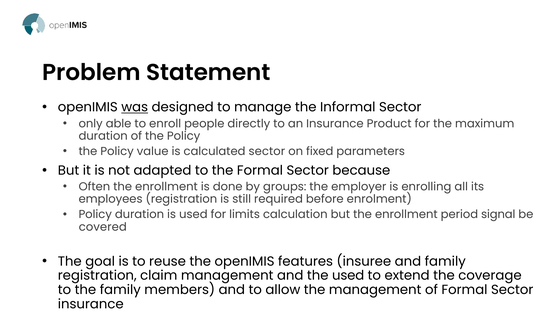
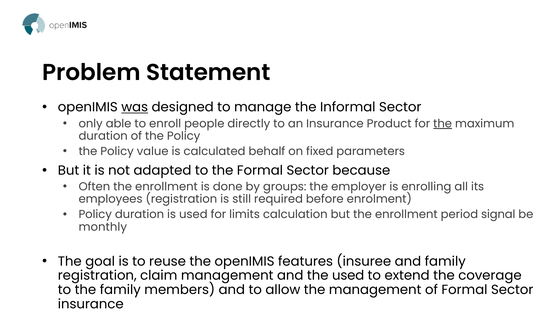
the at (443, 124) underline: none -> present
calculated sector: sector -> behalf
covered: covered -> monthly
